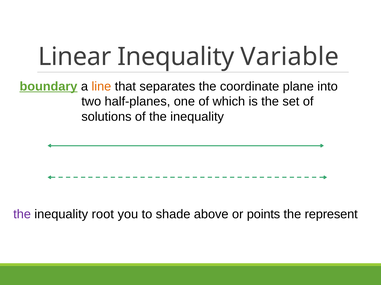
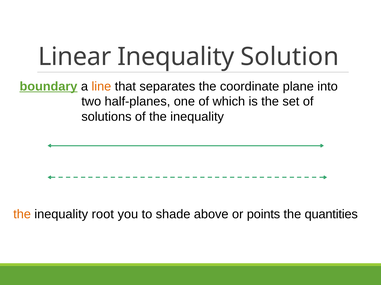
Variable: Variable -> Solution
the at (22, 215) colour: purple -> orange
represent: represent -> quantities
